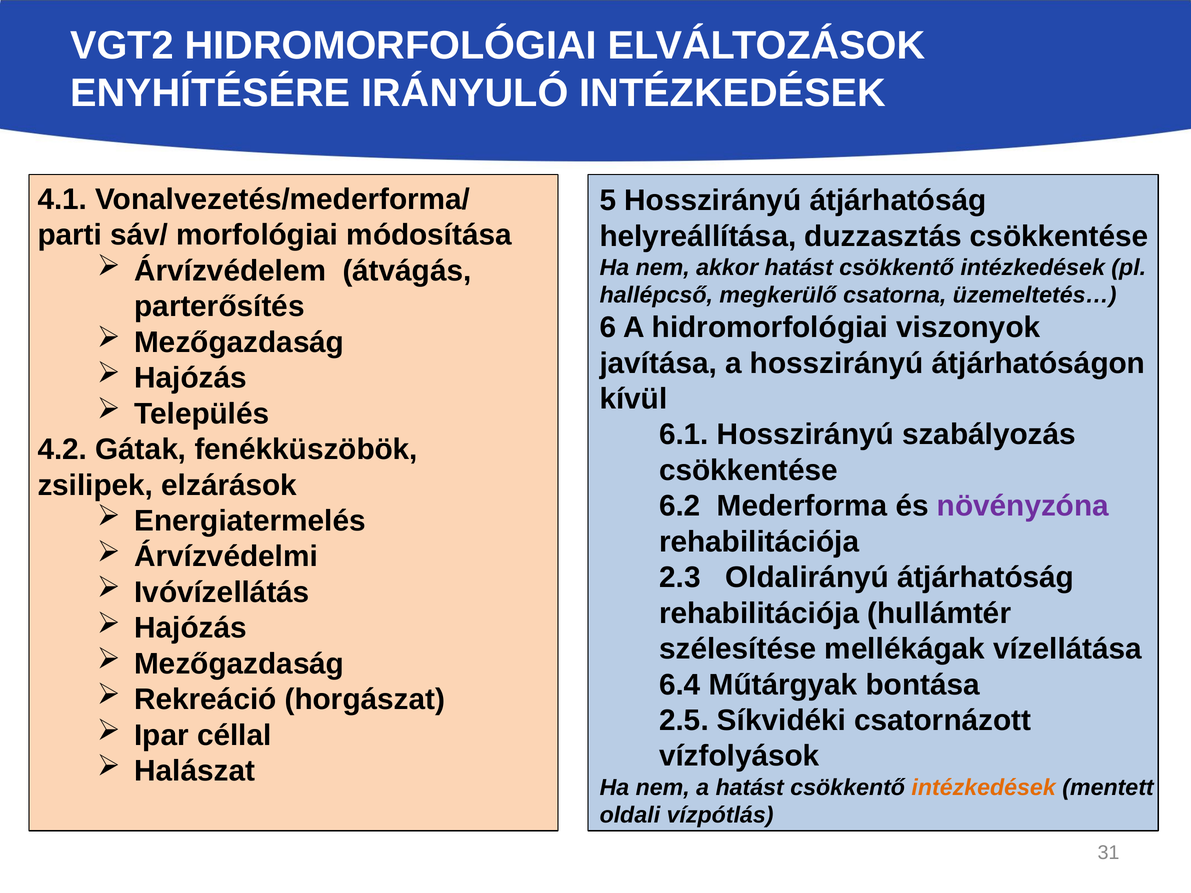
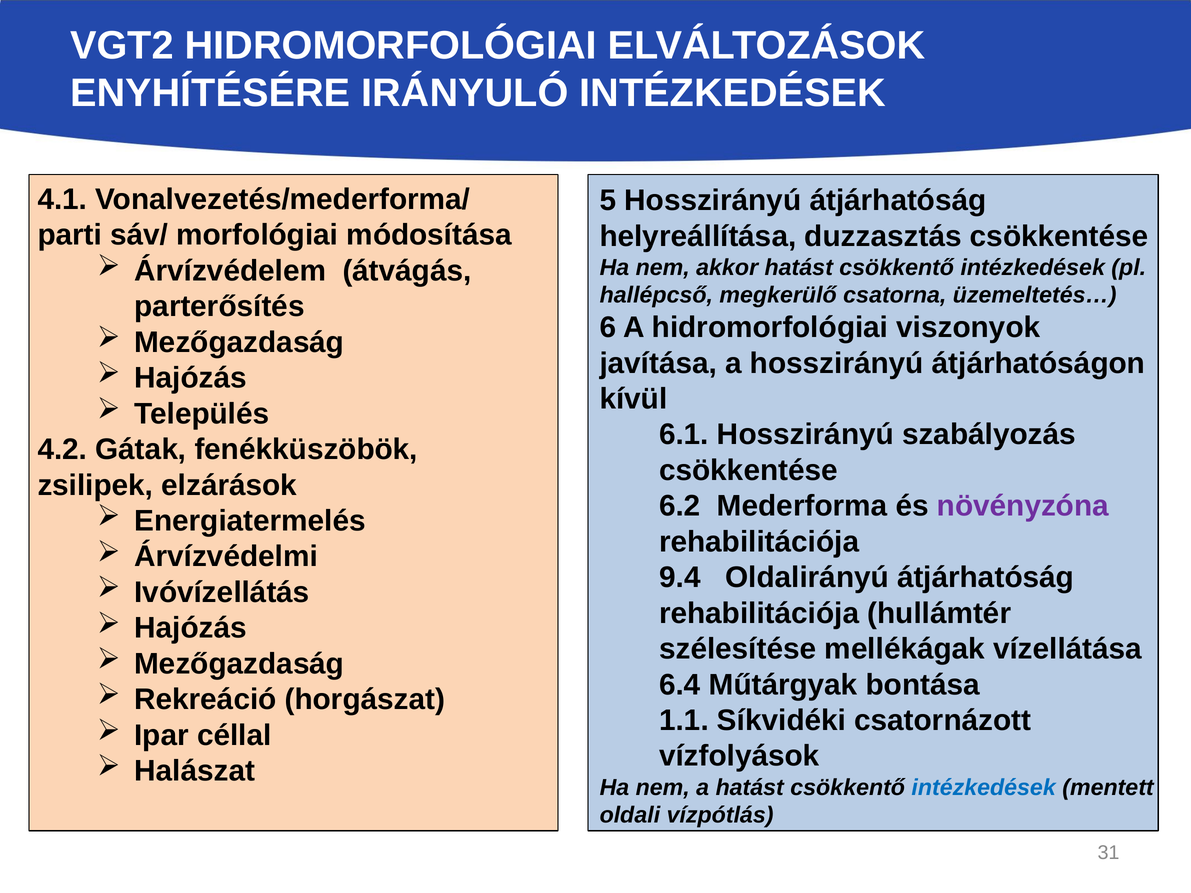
2.3: 2.3 -> 9.4
2.5: 2.5 -> 1.1
intézkedések at (984, 788) colour: orange -> blue
